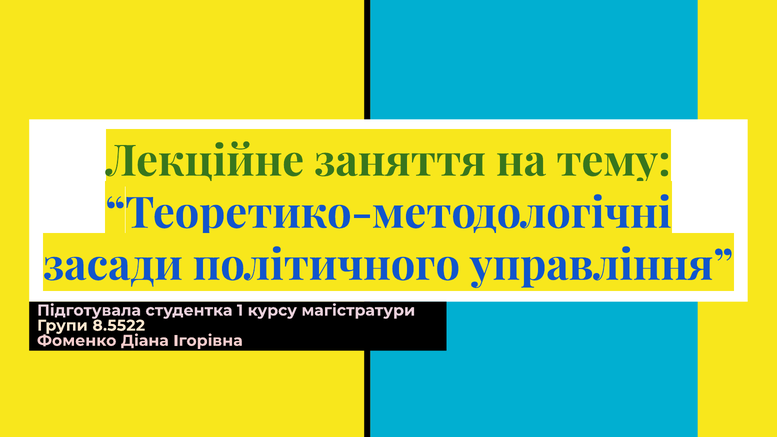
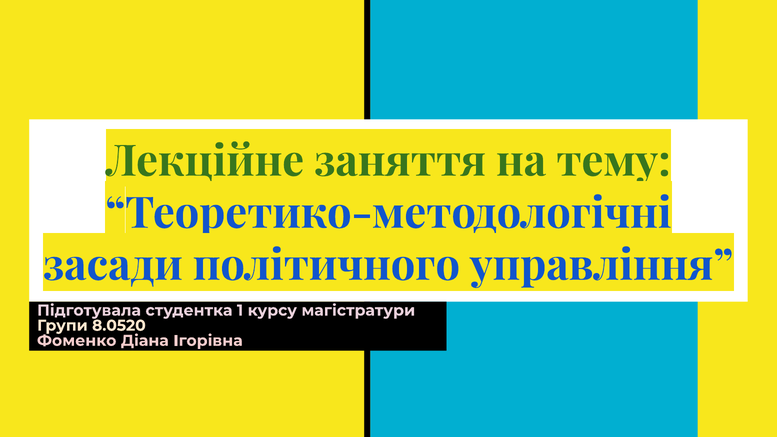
8.5522: 8.5522 -> 8.0520
